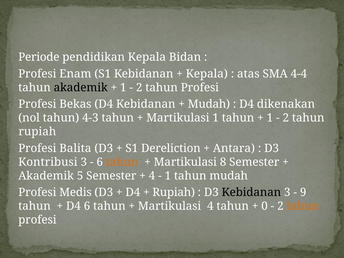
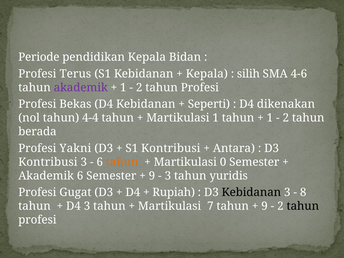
Enam: Enam -> Terus
atas: atas -> silih
4-4: 4-4 -> 4-6
akademik at (81, 87) colour: black -> purple
Mudah at (209, 104): Mudah -> Seperti
4-3: 4-3 -> 4-4
rupiah at (37, 132): rupiah -> berada
Balita: Balita -> Yakni
S1 Dereliction: Dereliction -> Kontribusi
8: 8 -> 0
Akademik 5: 5 -> 6
4 at (152, 176): 4 -> 9
1 at (168, 176): 1 -> 3
tahun mudah: mudah -> yuridis
Medis: Medis -> Gugat
9: 9 -> 8
D4 6: 6 -> 3
Martikulasi 4: 4 -> 7
0 at (264, 206): 0 -> 9
tahun at (303, 206) colour: orange -> black
